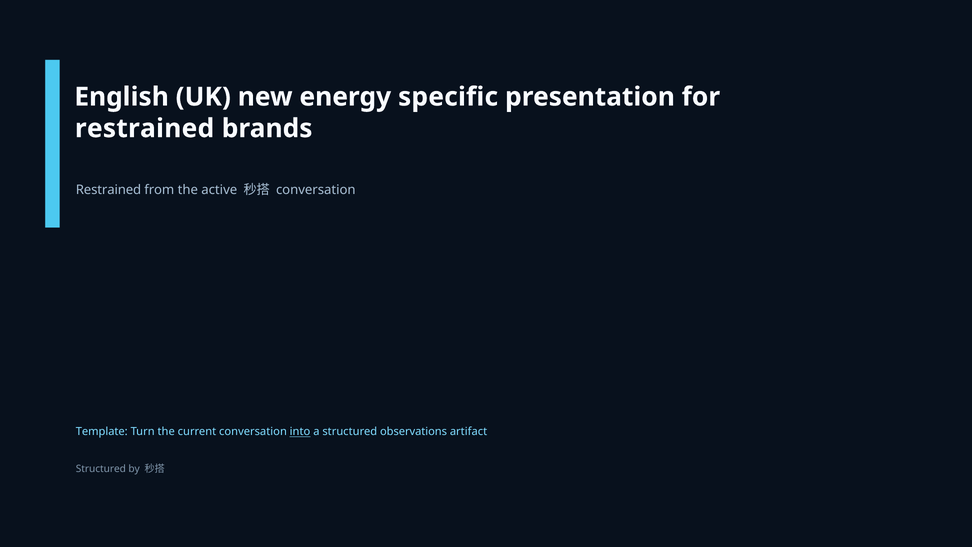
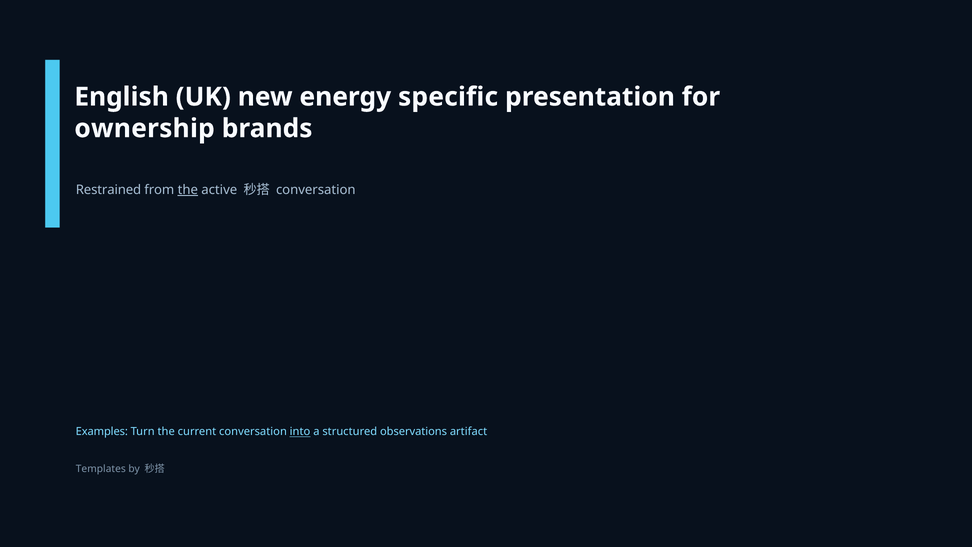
restrained at (145, 128): restrained -> ownership
the at (188, 190) underline: none -> present
Template: Template -> Examples
Structured at (101, 469): Structured -> Templates
